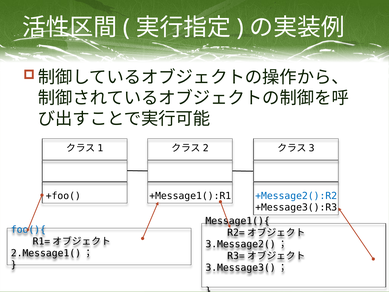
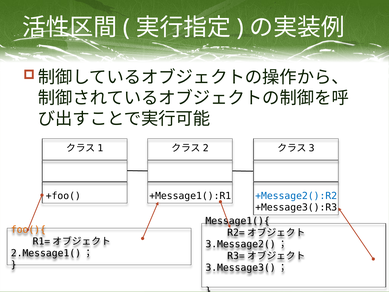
foo(){ colour: blue -> orange
